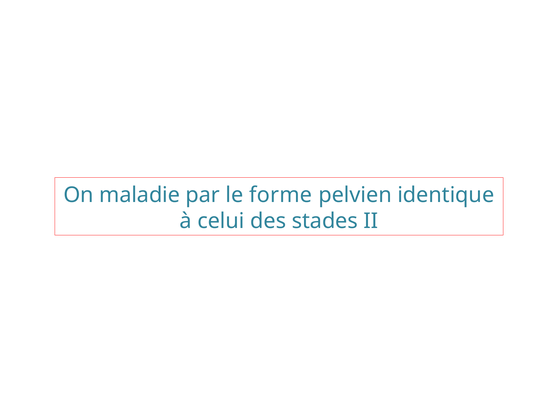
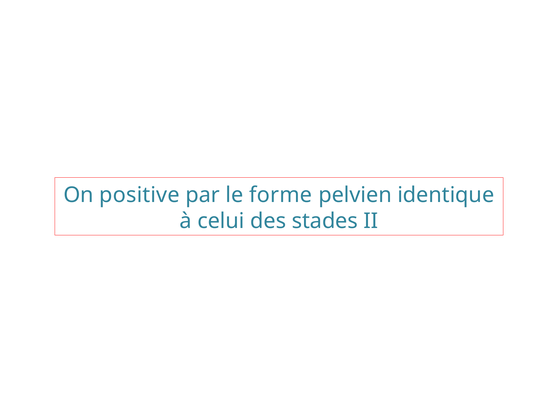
maladie: maladie -> positive
